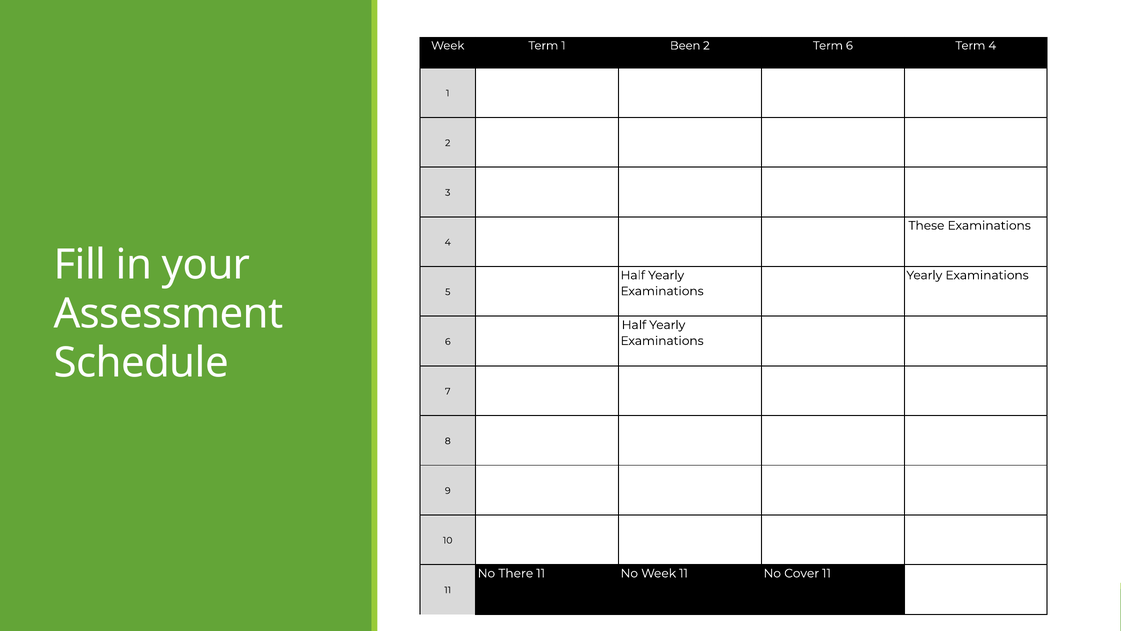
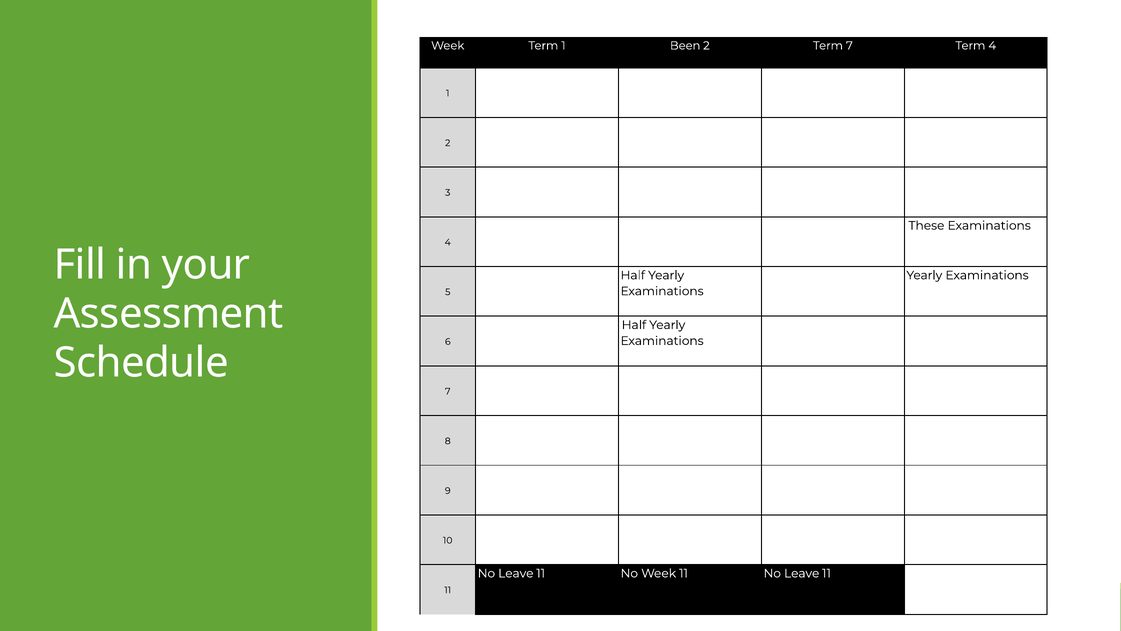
Term 6: 6 -> 7
There at (516, 573): There -> Leave
Week 11 No Cover: Cover -> Leave
